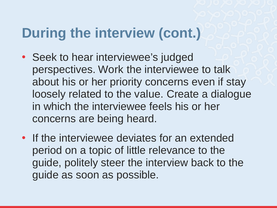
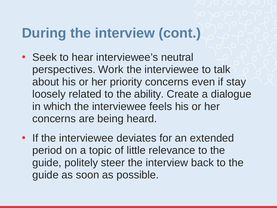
judged: judged -> neutral
value: value -> ability
